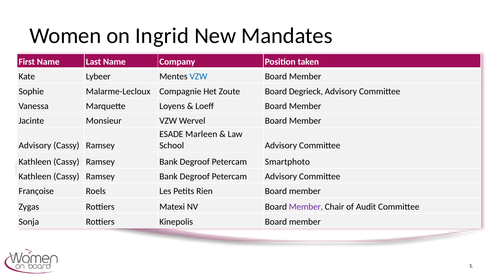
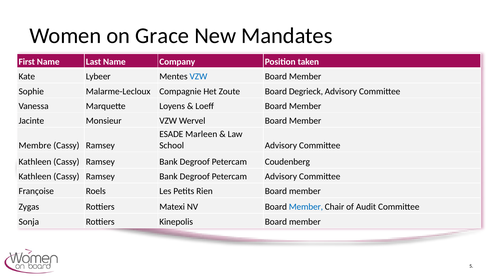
Ingrid: Ingrid -> Grace
Advisory at (35, 145): Advisory -> Membre
Smartphoto: Smartphoto -> Coudenberg
Member at (306, 207) colour: purple -> blue
